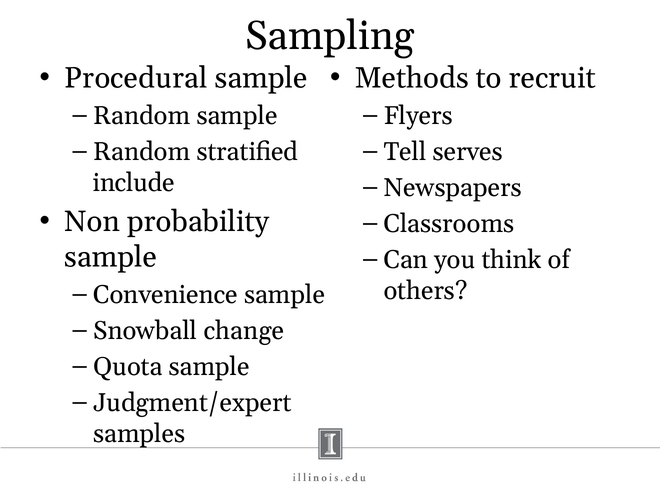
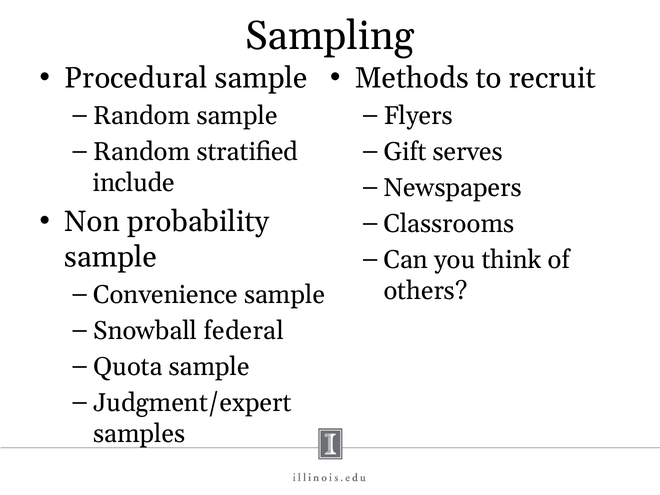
Tell: Tell -> Gift
change: change -> federal
